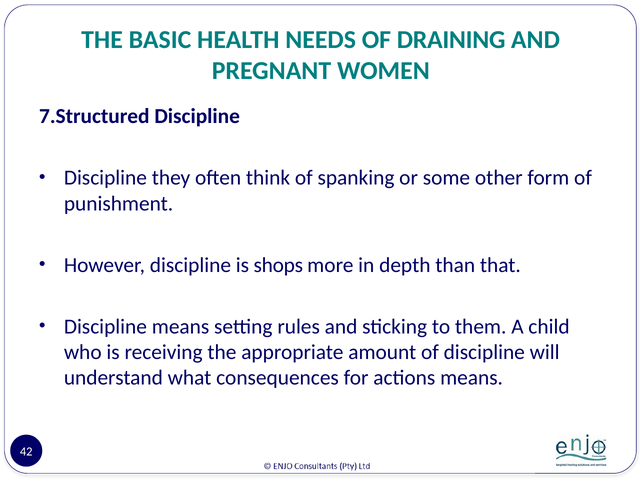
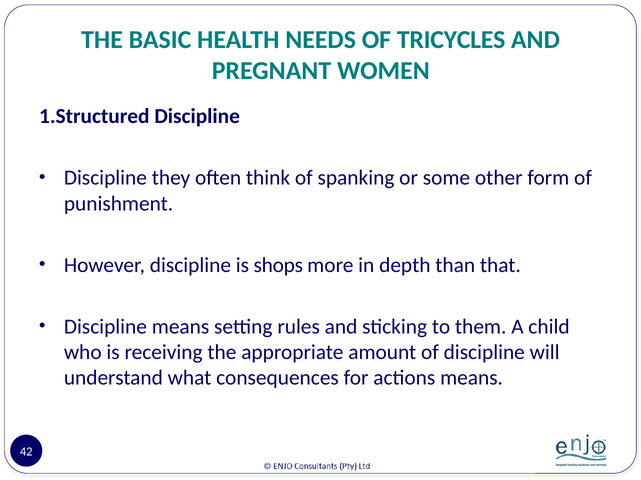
DRAINING: DRAINING -> TRICYCLES
7.Structured: 7.Structured -> 1.Structured
